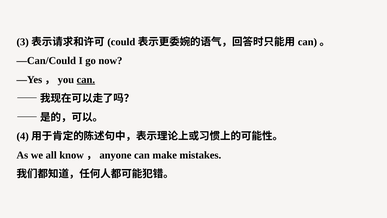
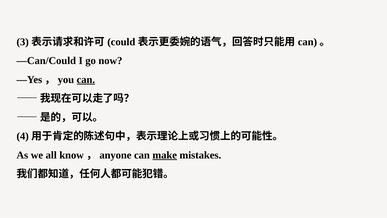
make underline: none -> present
